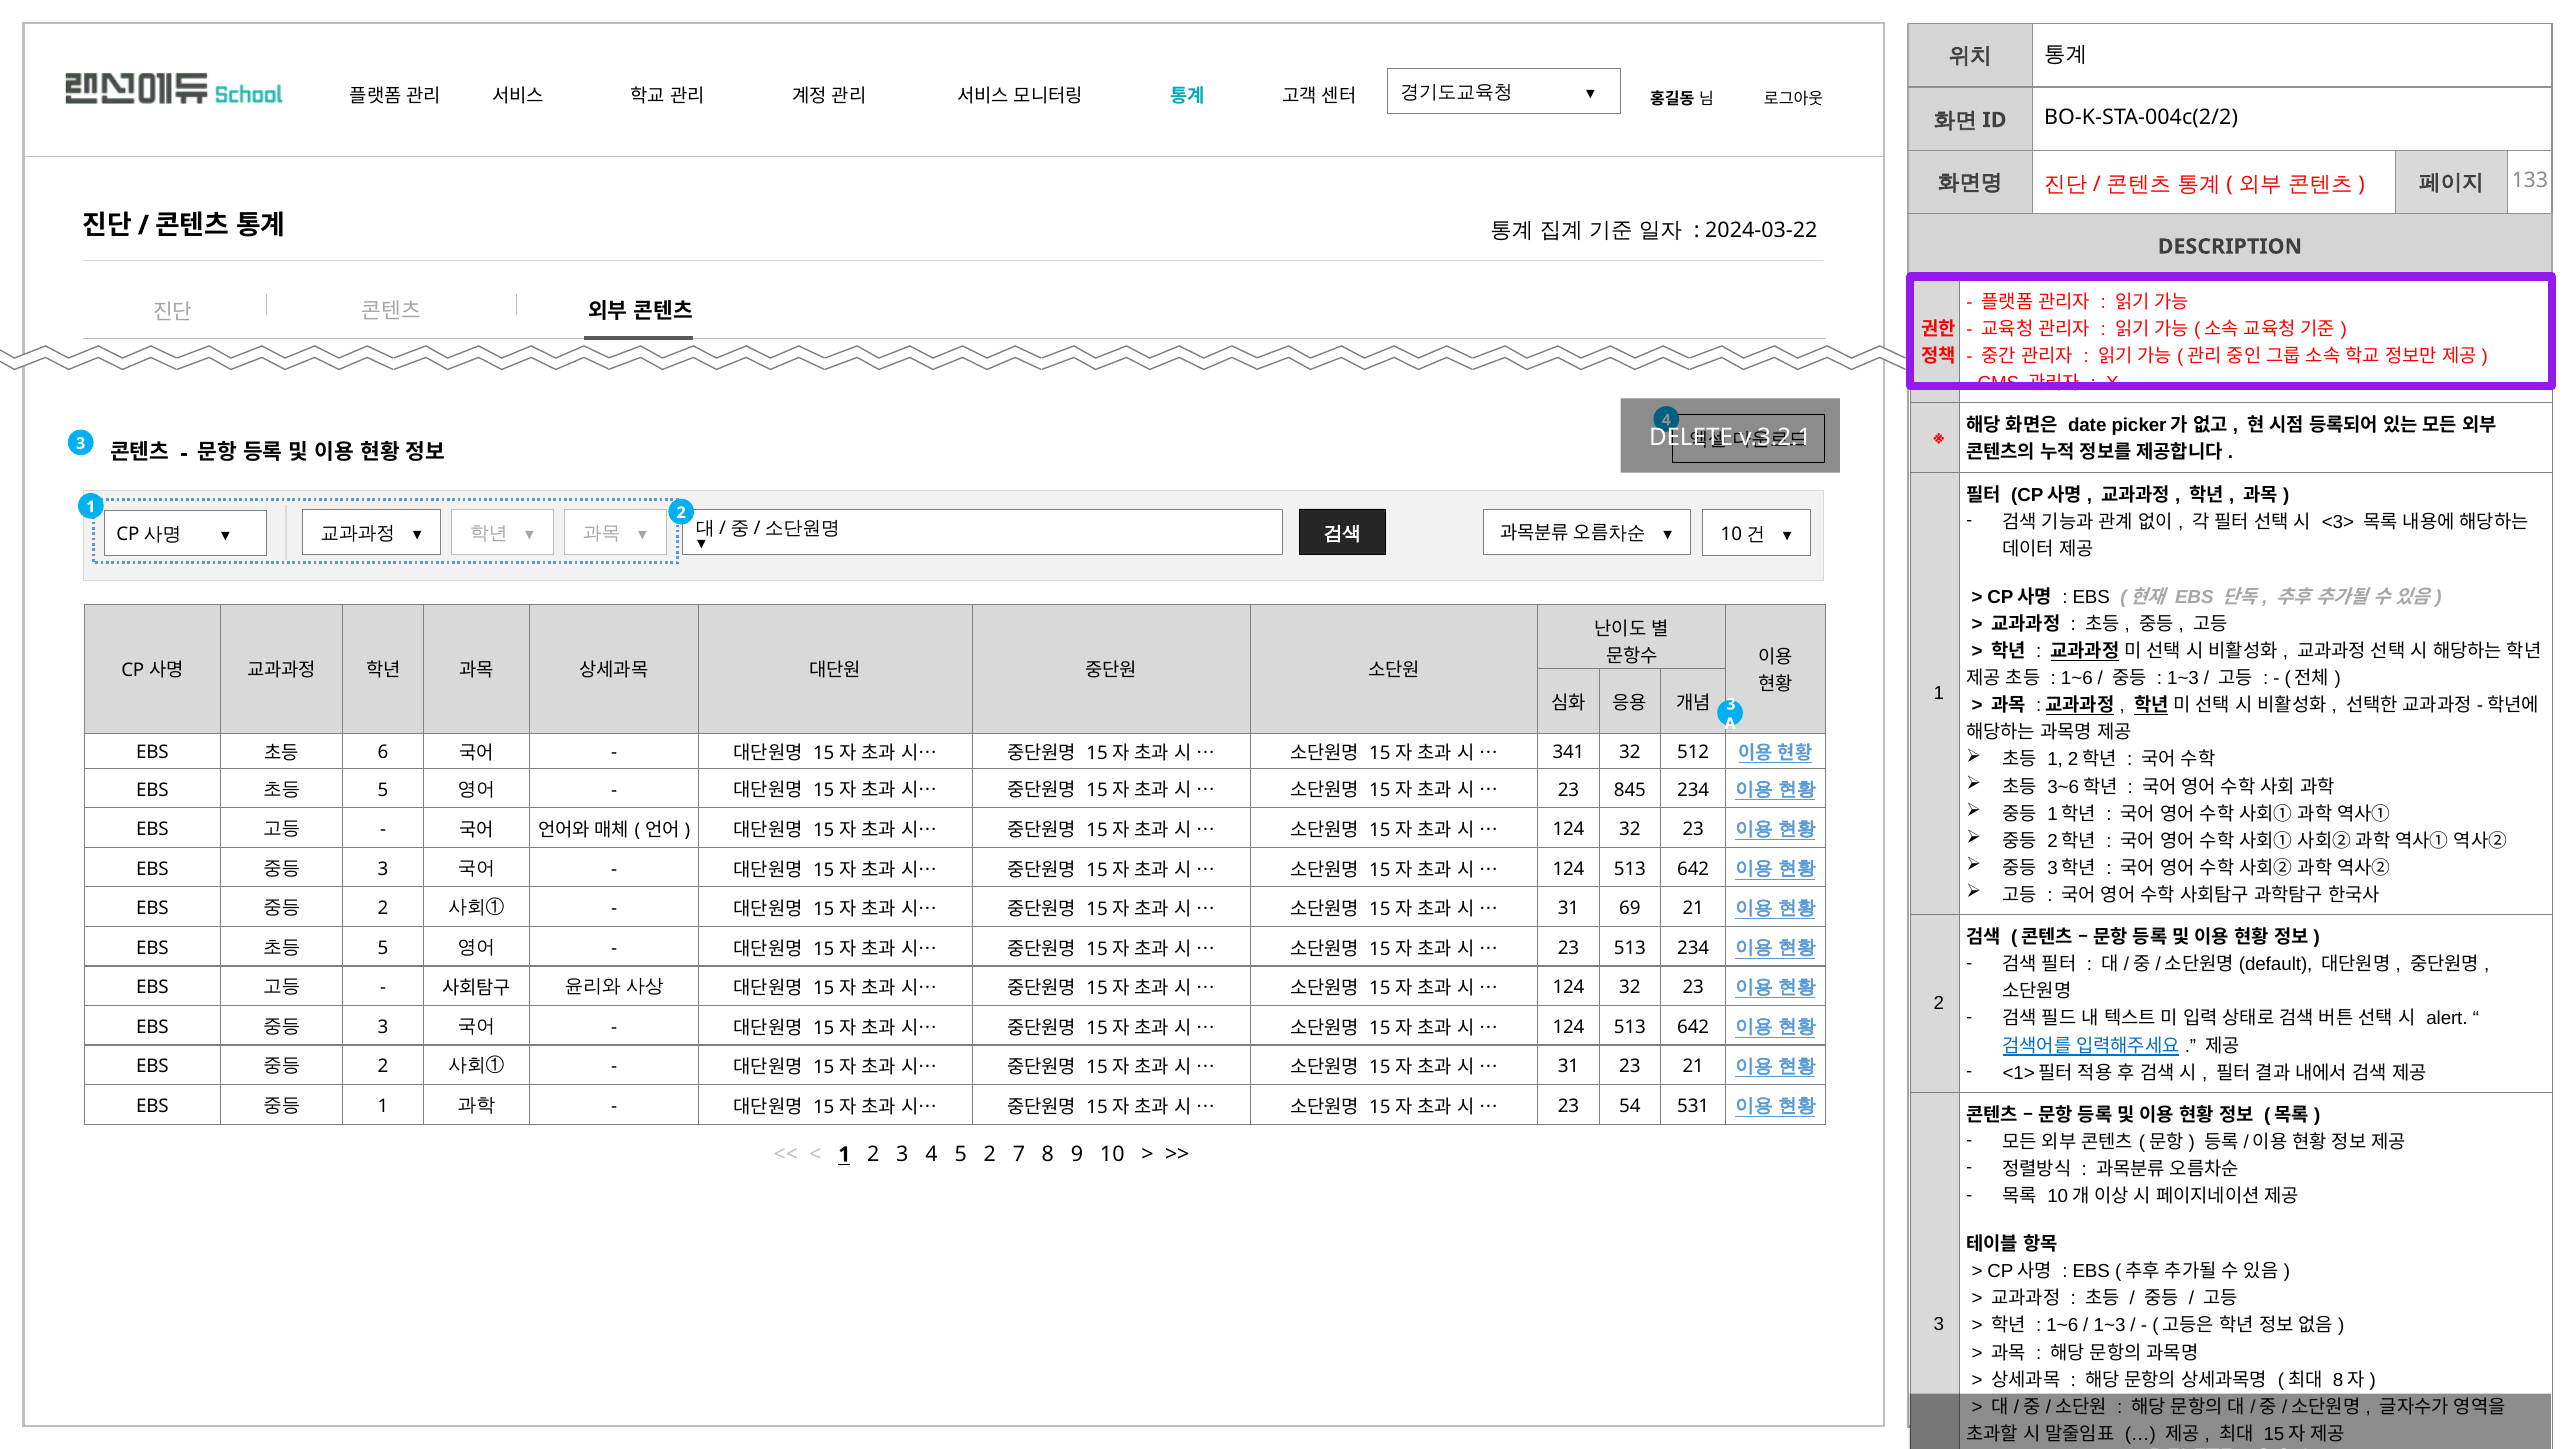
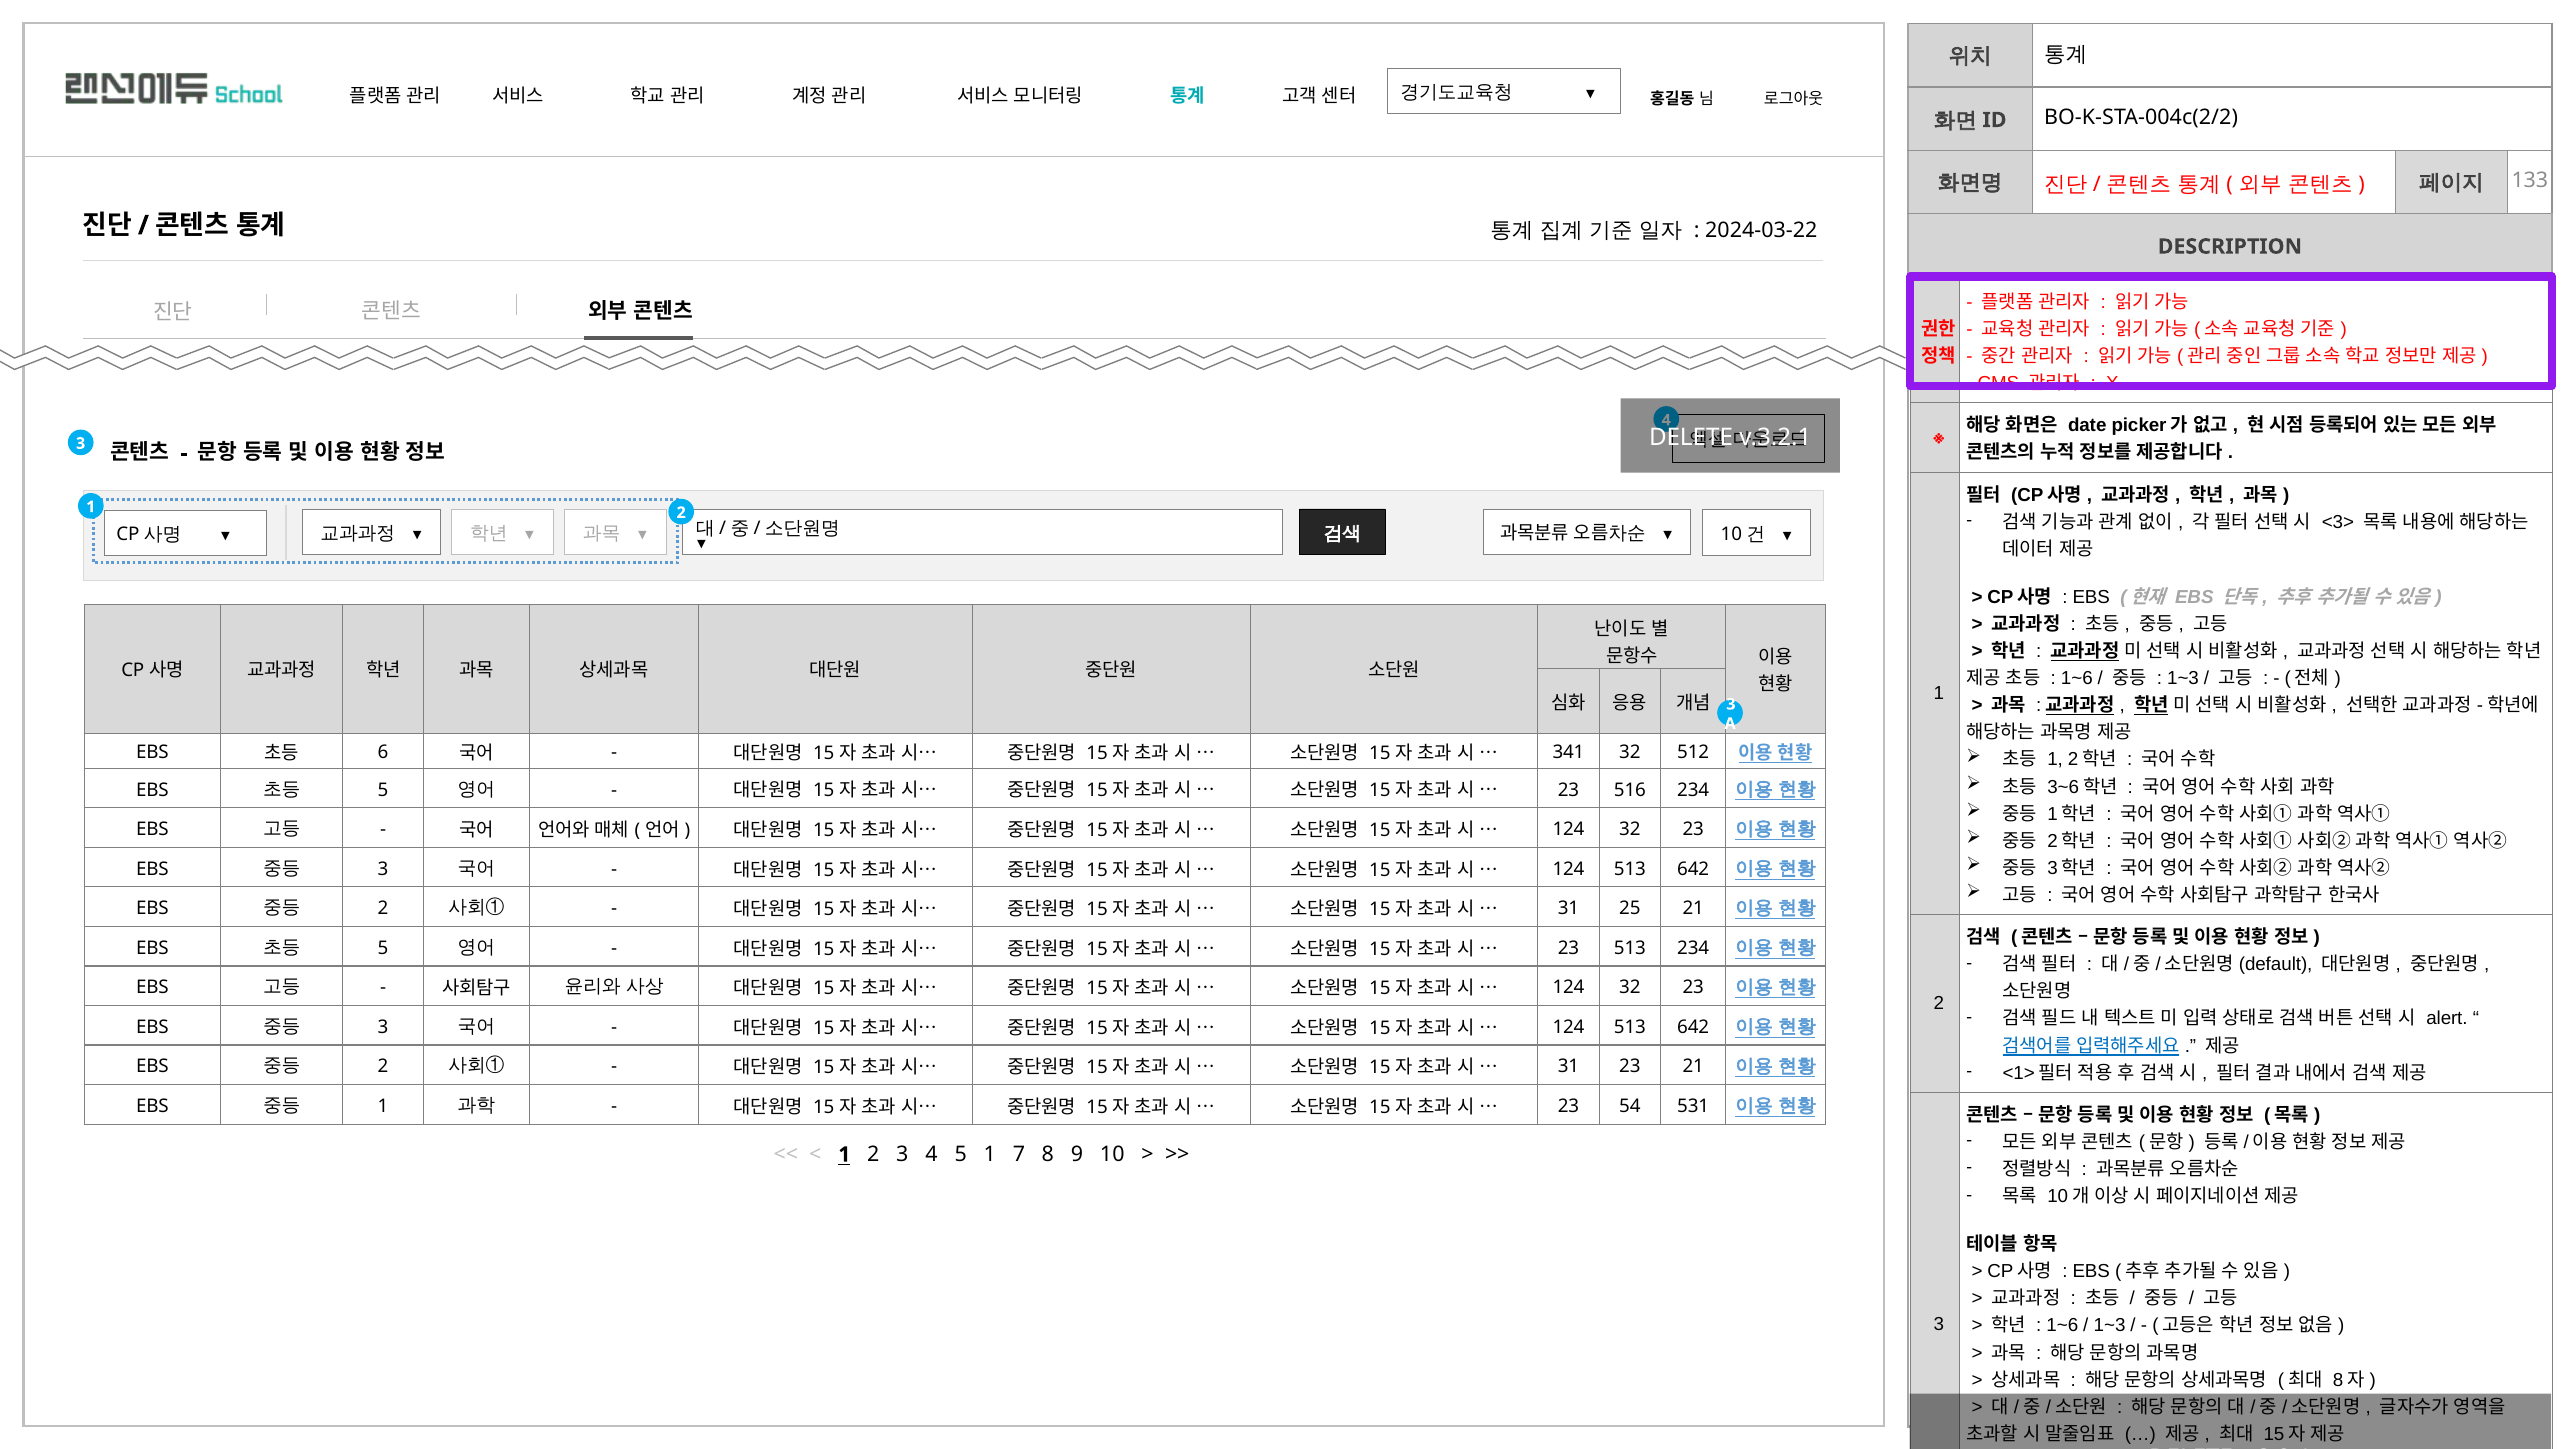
845: 845 -> 516
69: 69 -> 25
5 2: 2 -> 1
